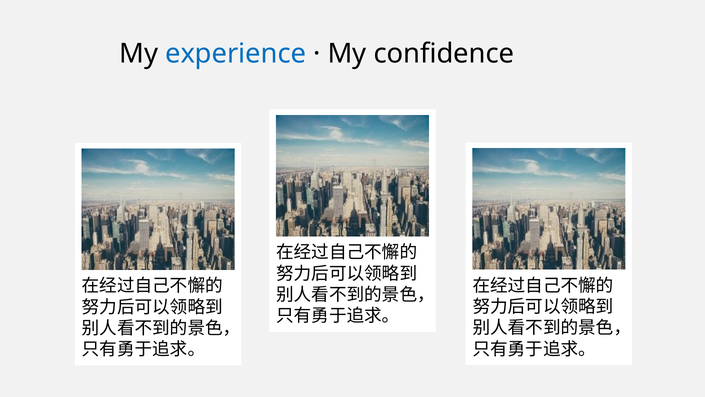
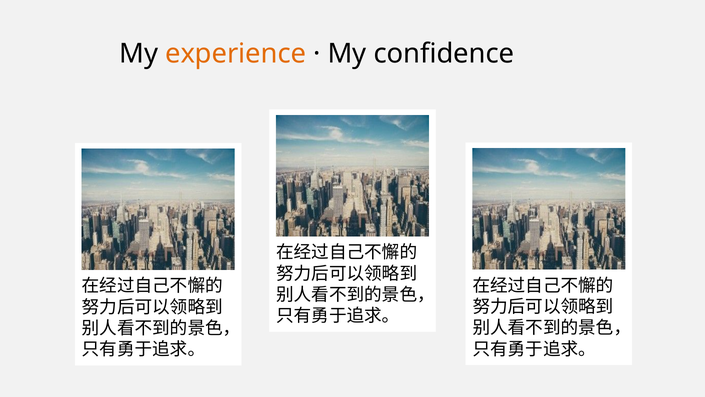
experience colour: blue -> orange
